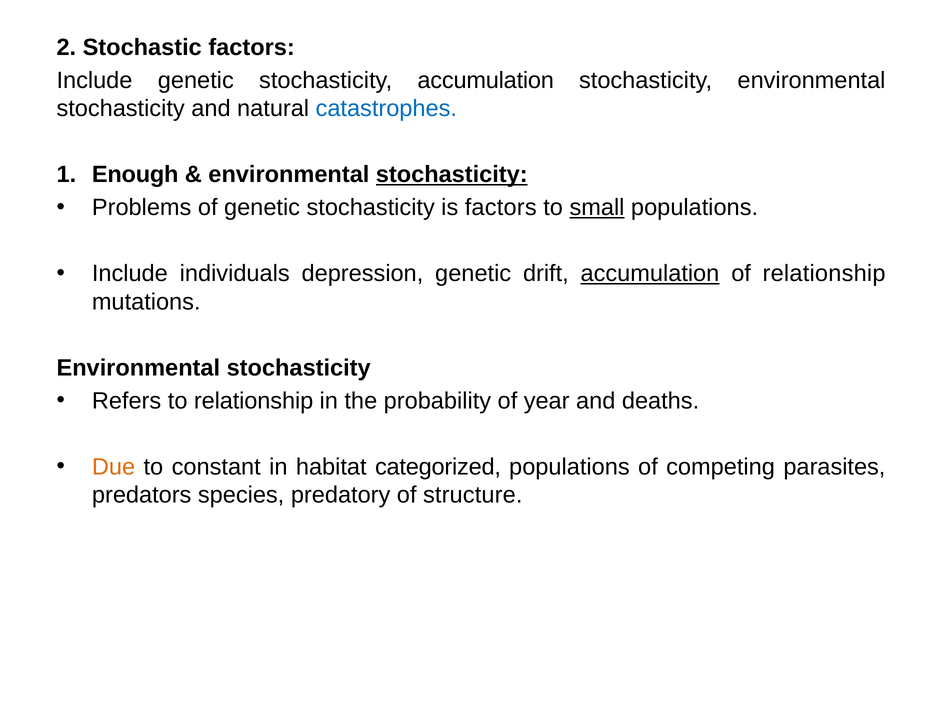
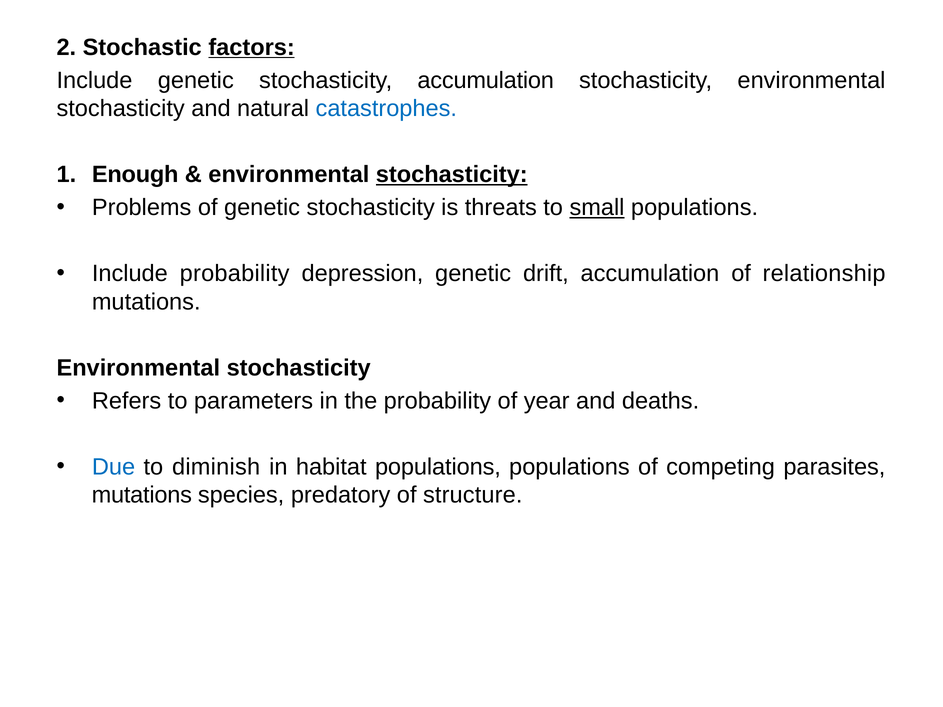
factors at (252, 47) underline: none -> present
is factors: factors -> threats
Include individuals: individuals -> probability
accumulation at (650, 274) underline: present -> none
to relationship: relationship -> parameters
Due colour: orange -> blue
constant: constant -> diminish
habitat categorized: categorized -> populations
predators at (142, 495): predators -> mutations
